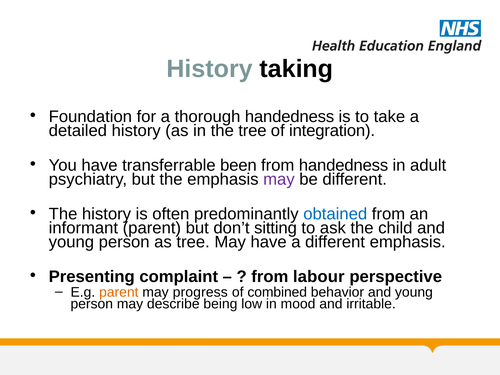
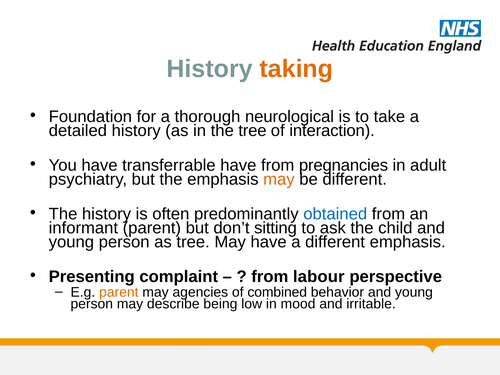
taking colour: black -> orange
thorough handedness: handedness -> neurological
integration: integration -> interaction
transferrable been: been -> have
from handedness: handedness -> pregnancies
may at (279, 179) colour: purple -> orange
progress: progress -> agencies
